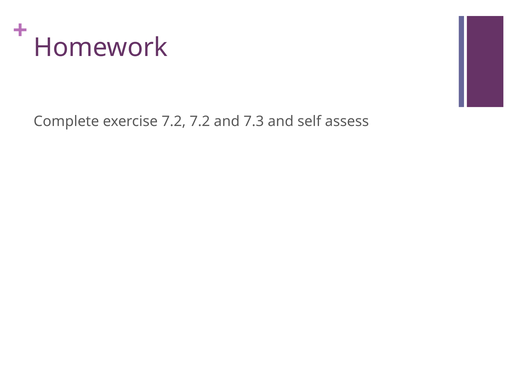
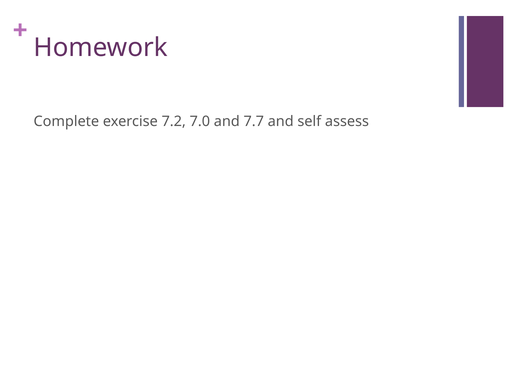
7.2 7.2: 7.2 -> 7.0
7.3: 7.3 -> 7.7
